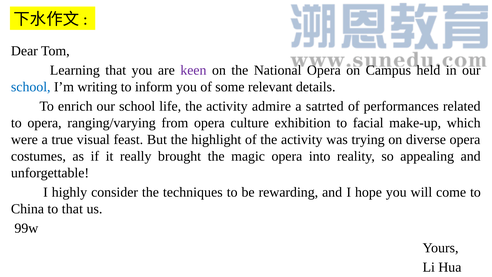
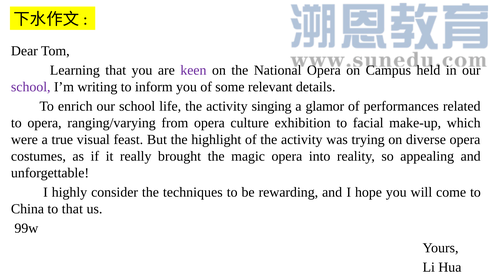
school at (31, 87) colour: blue -> purple
admire: admire -> singing
satrted: satrted -> glamor
